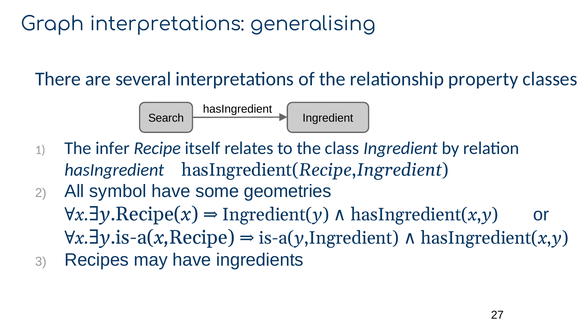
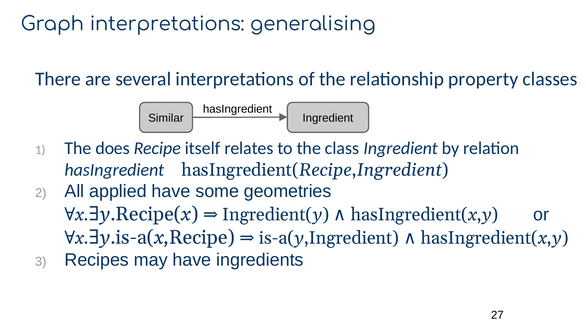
Search: Search -> Similar
infer: infer -> does
symbol: symbol -> applied
